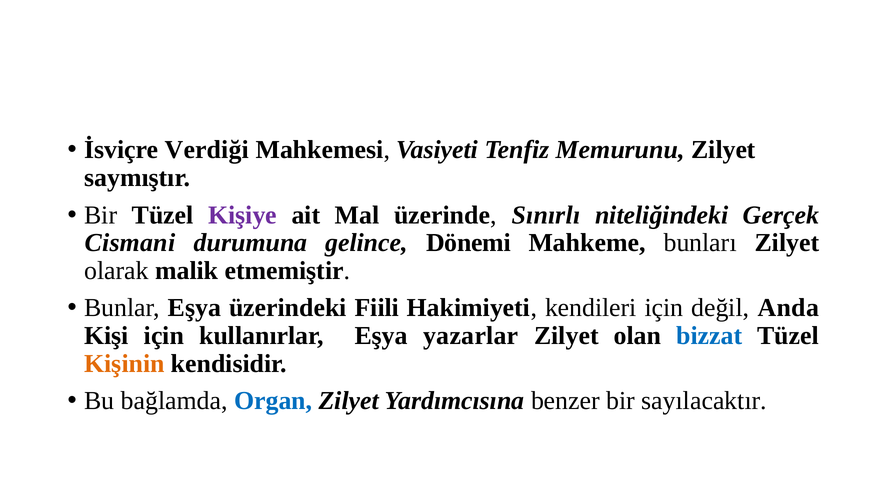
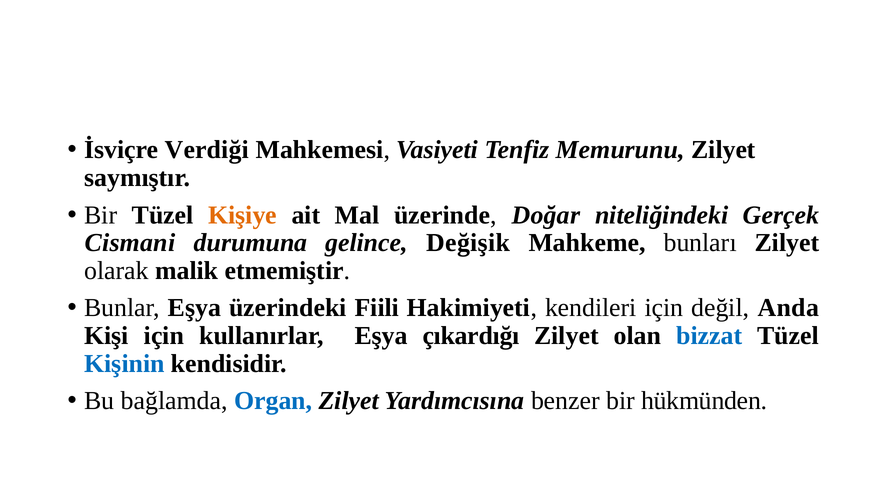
Kişiye colour: purple -> orange
Sınırlı: Sınırlı -> Doğar
Dönemi: Dönemi -> Değişik
yazarlar: yazarlar -> çıkardığı
Kişinin colour: orange -> blue
sayılacaktır: sayılacaktır -> hükmünden
